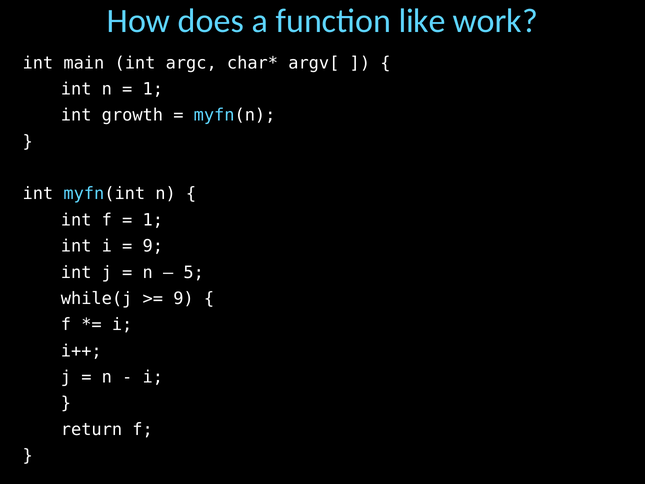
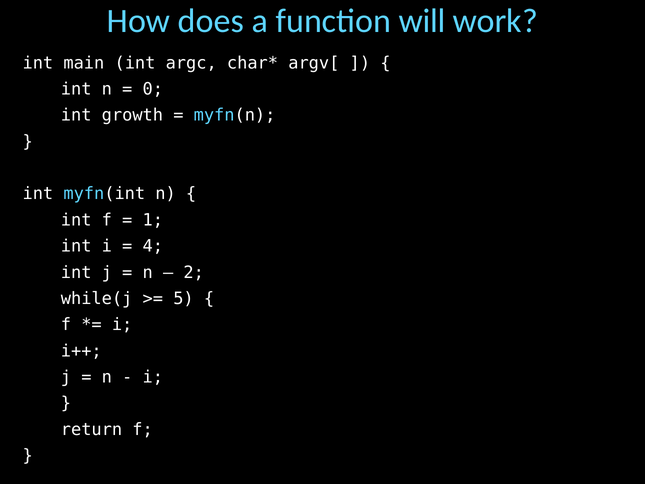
like: like -> will
1 at (153, 89): 1 -> 0
9 at (153, 246): 9 -> 4
5: 5 -> 2
9 at (183, 298): 9 -> 5
